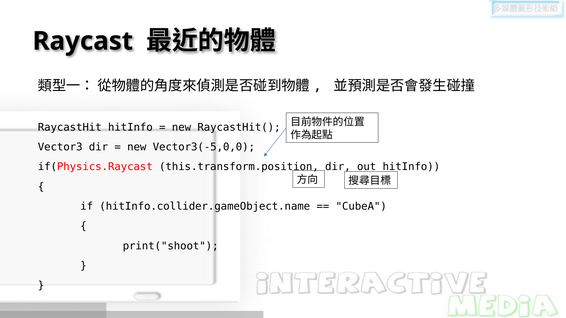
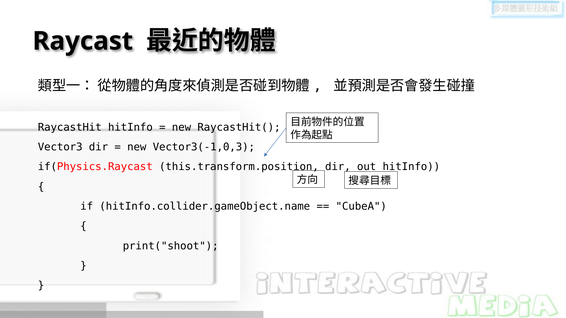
Vector3(-5,0,0: Vector3(-5,0,0 -> Vector3(-1,0,3
